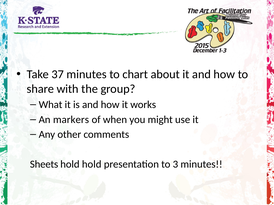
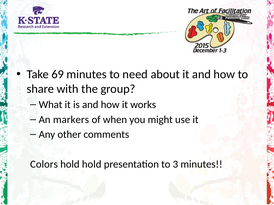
37: 37 -> 69
chart: chart -> need
Sheets: Sheets -> Colors
